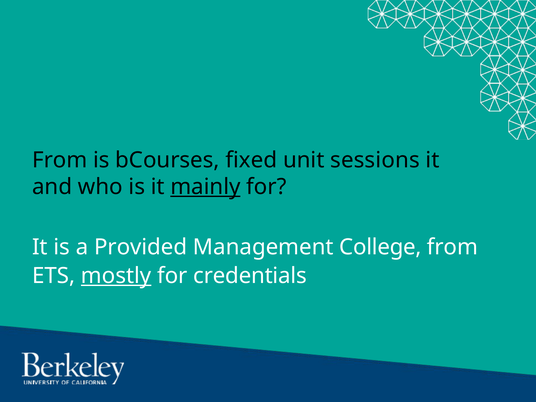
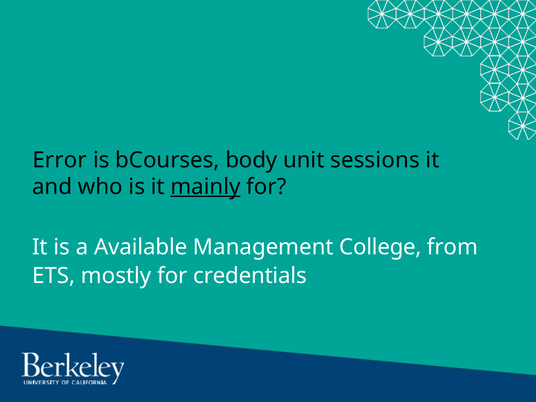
From at (60, 160): From -> Error
fixed: fixed -> body
Provided: Provided -> Available
mostly underline: present -> none
